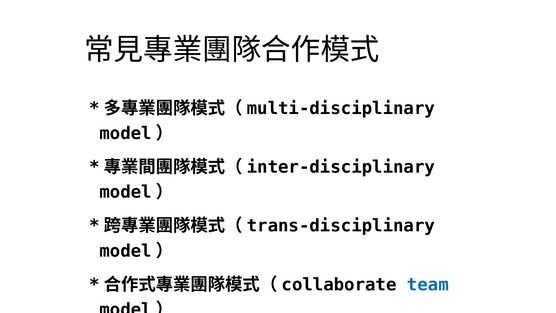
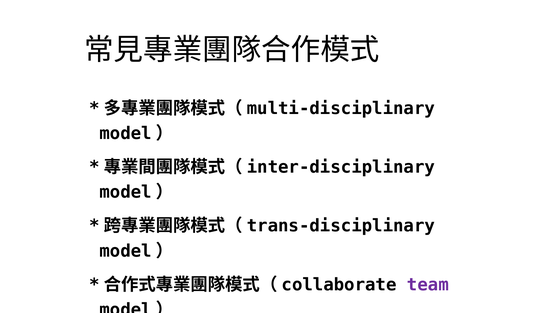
team colour: blue -> purple
